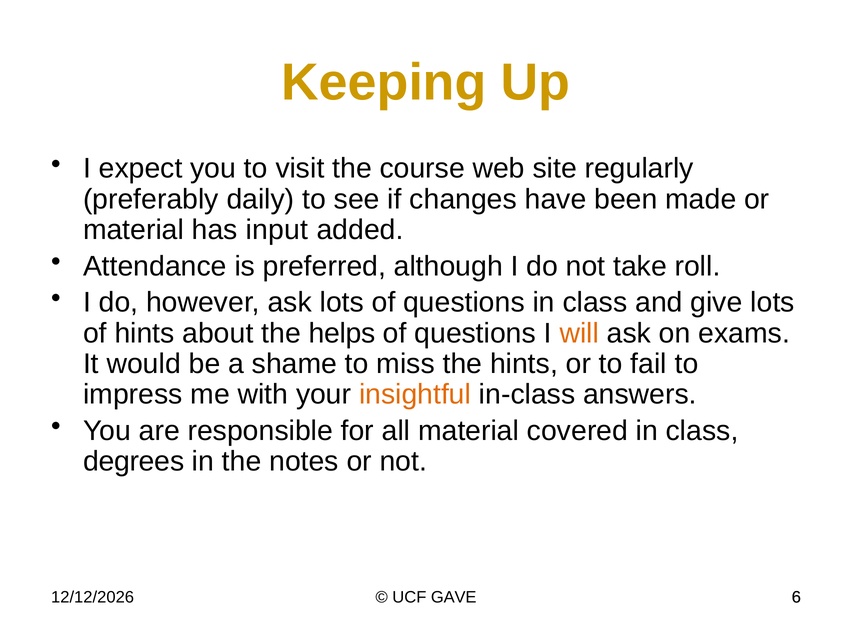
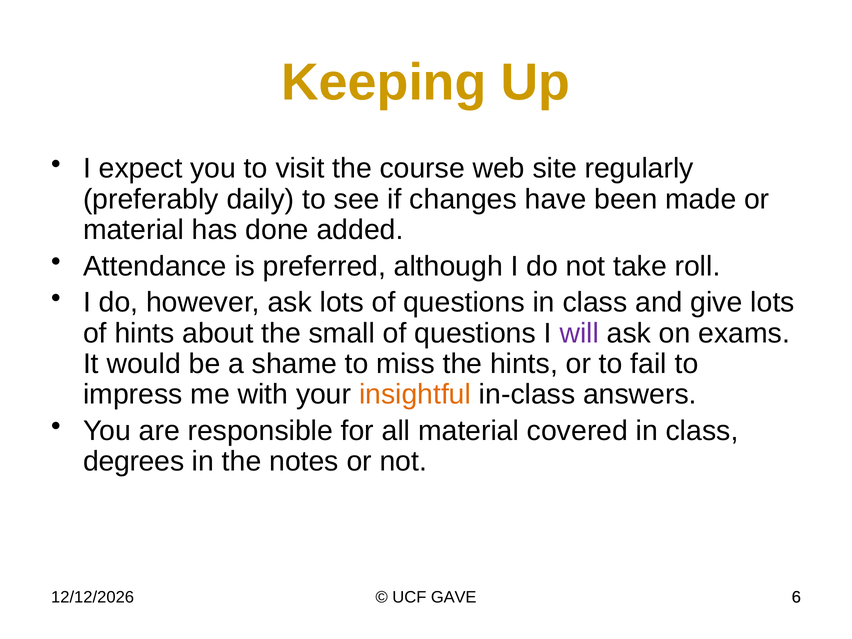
input: input -> done
helps: helps -> small
will colour: orange -> purple
